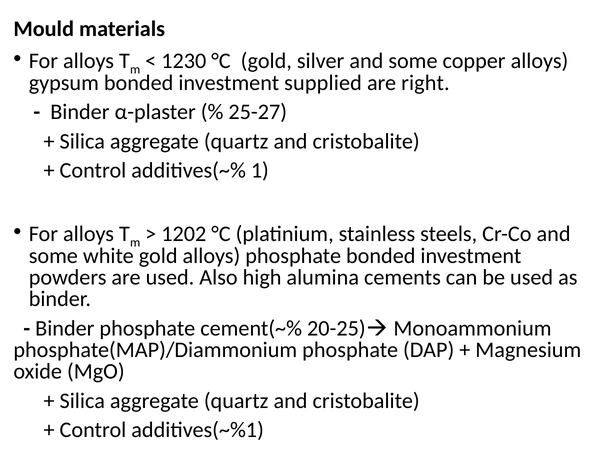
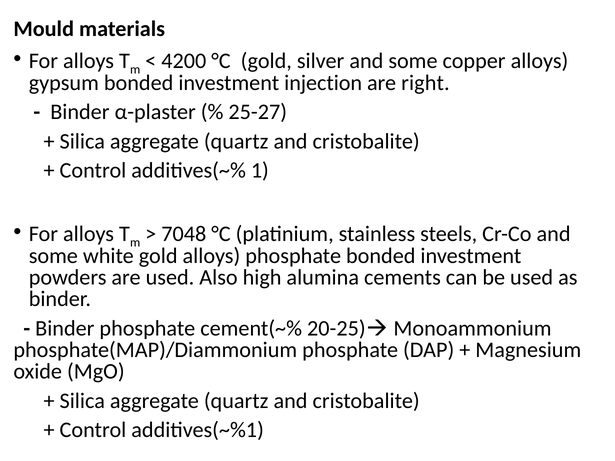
1230: 1230 -> 4200
supplied: supplied -> injection
1202: 1202 -> 7048
